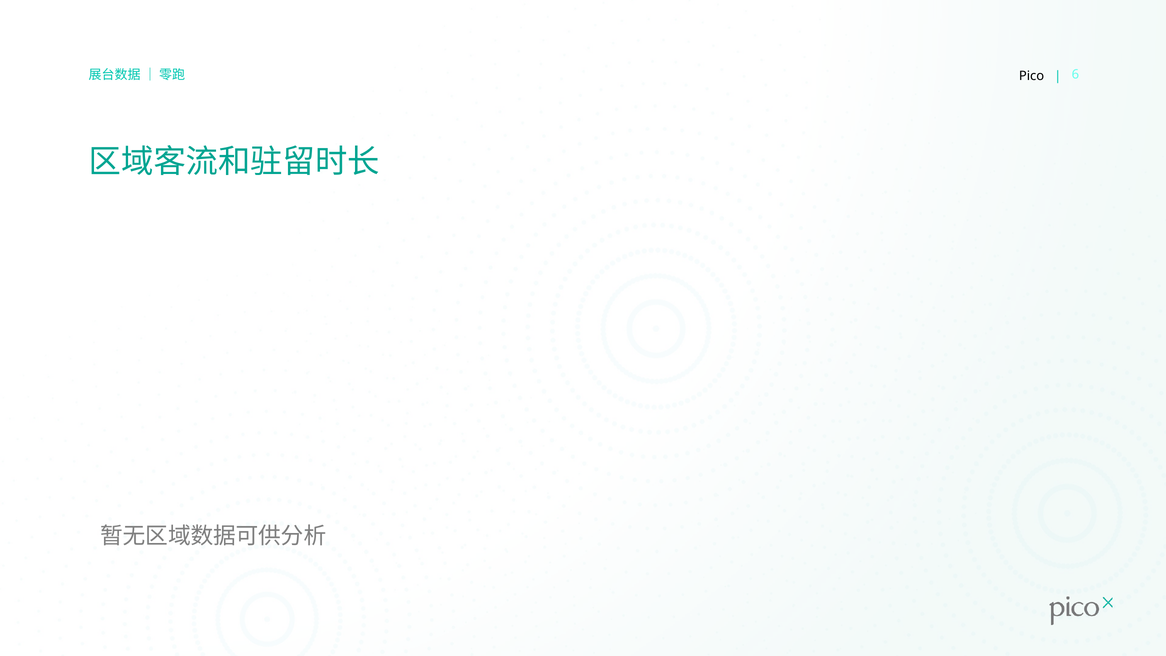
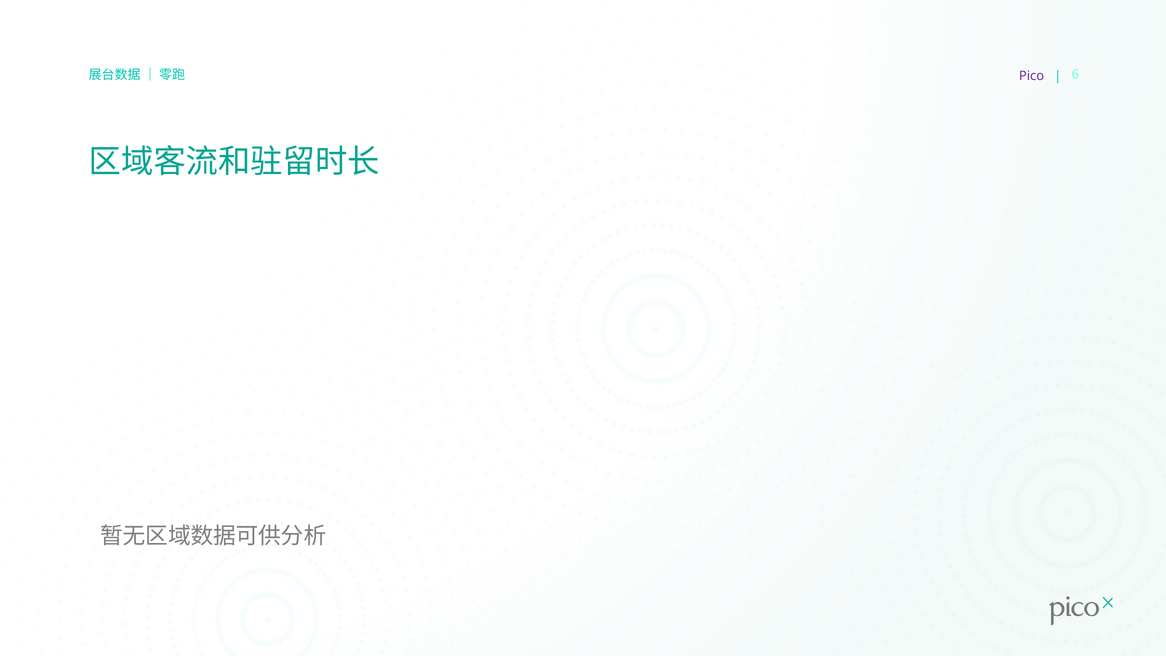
Pico colour: black -> purple
